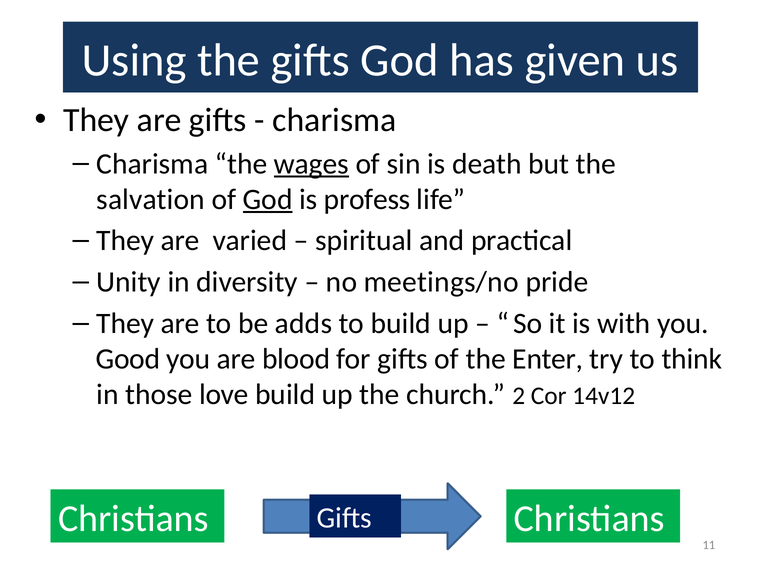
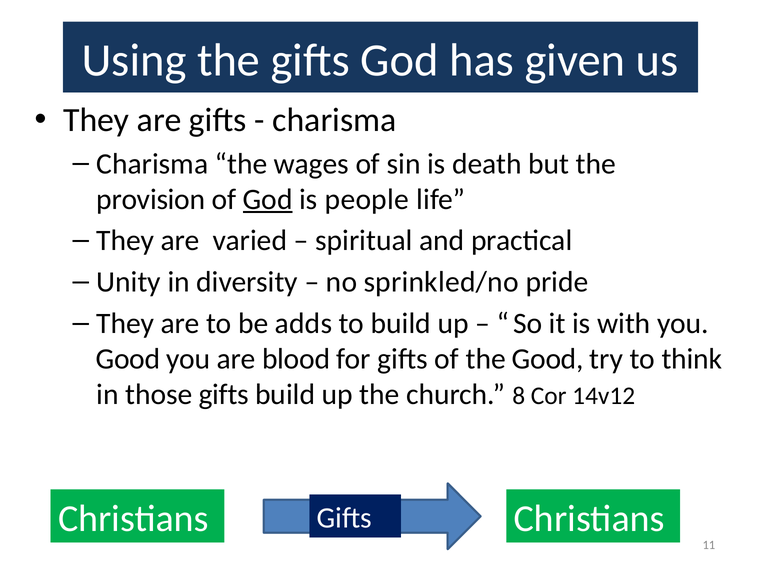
wages underline: present -> none
salvation: salvation -> provision
profess: profess -> people
meetings/no: meetings/no -> sprinkled/no
the Enter: Enter -> Good
those love: love -> gifts
2: 2 -> 8
